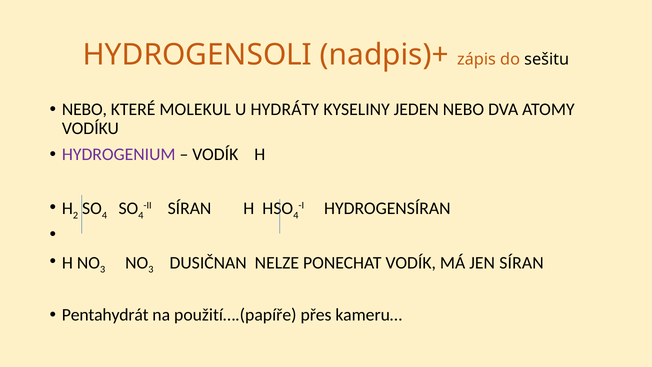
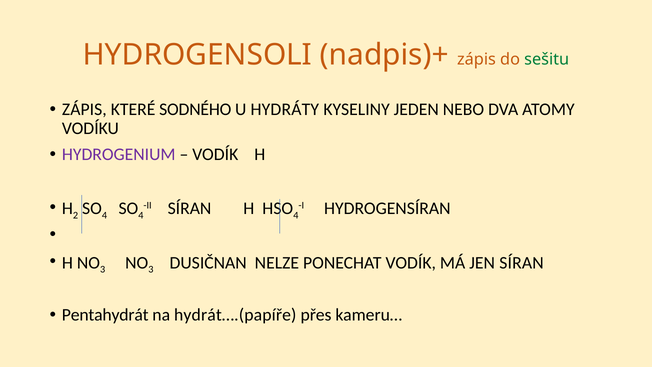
sešitu colour: black -> green
NEBO at (84, 109): NEBO -> ZÁPIS
MOLEKUL: MOLEKUL -> SODNÉHO
použití….(papíře: použití….(papíře -> hydrát….(papíře
